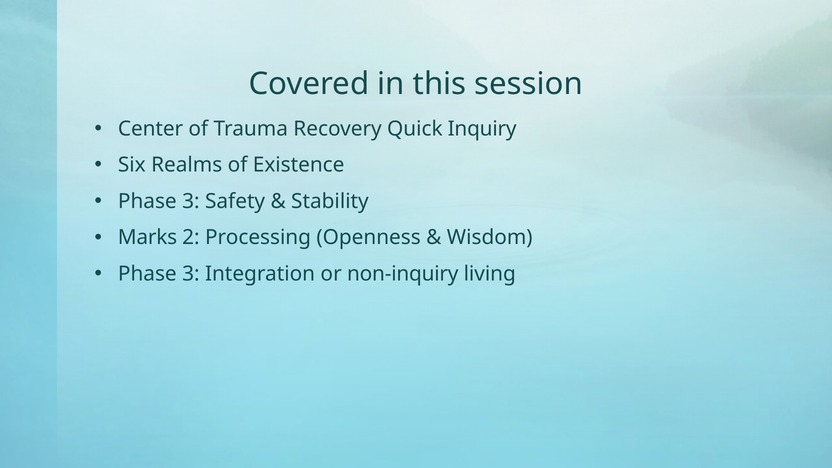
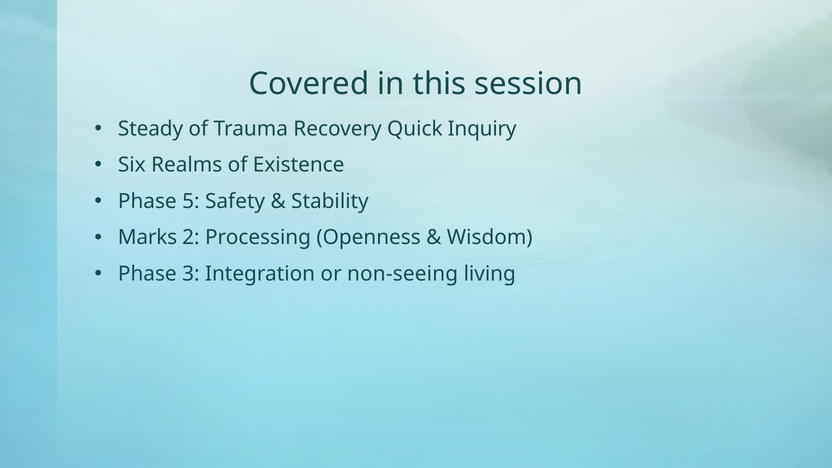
Center: Center -> Steady
3 at (191, 201): 3 -> 5
non-inquiry: non-inquiry -> non-seeing
